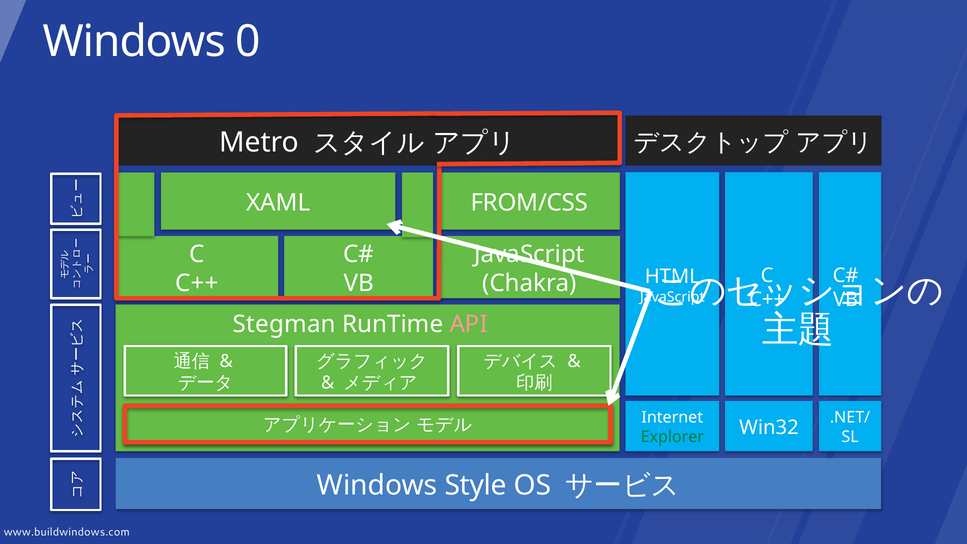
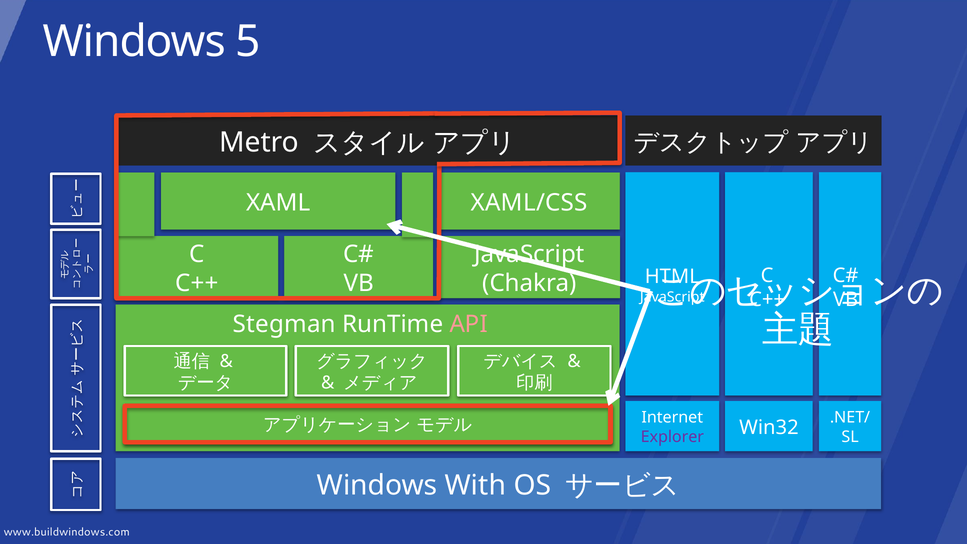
0: 0 -> 5
FROM/CSS: FROM/CSS -> XAML/CSS
Explorer colour: green -> purple
Style: Style -> With
